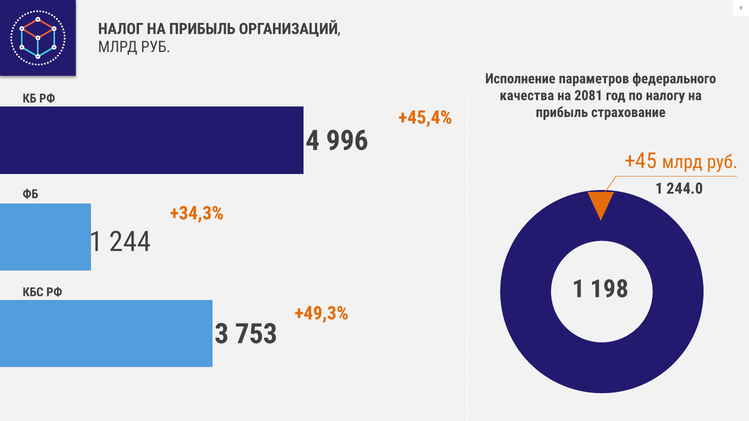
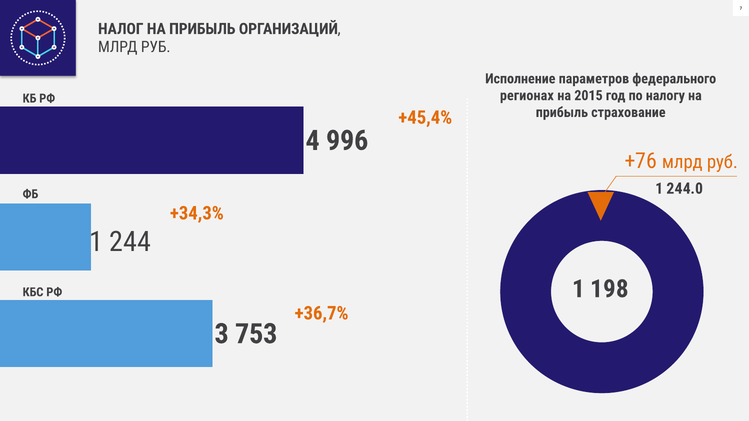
качества: качества -> регионах
2081: 2081 -> 2015
+45: +45 -> +76
+49,3%: +49,3% -> +36,7%
